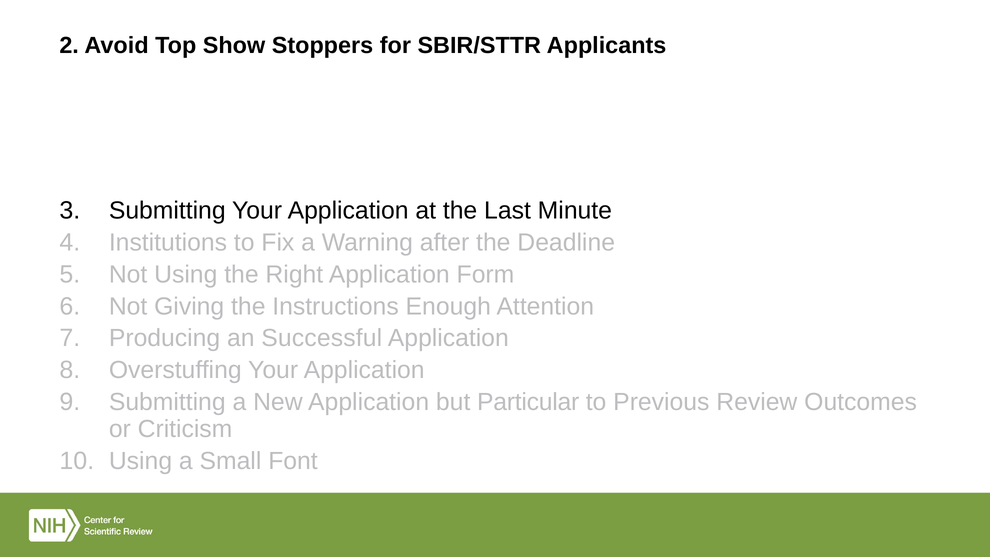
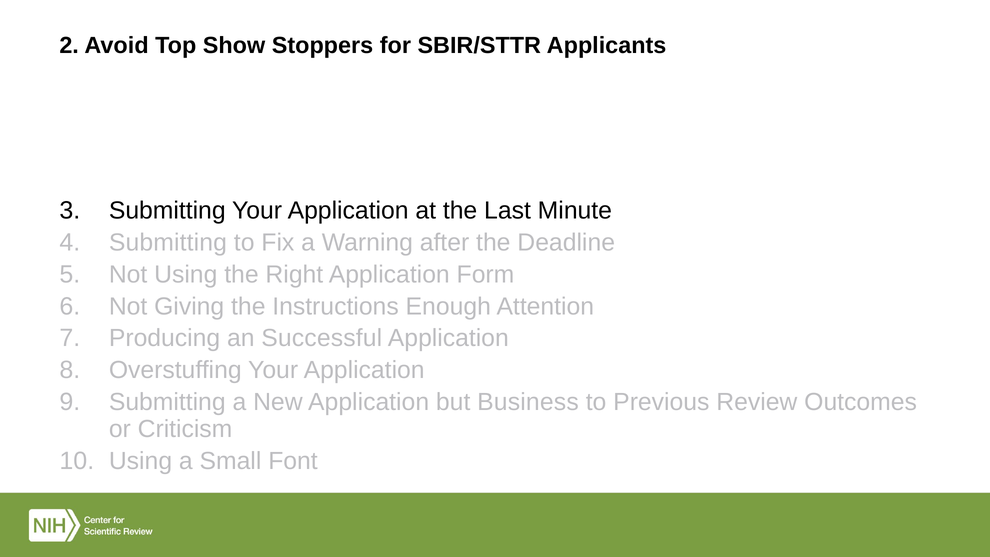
Institutions at (168, 242): Institutions -> Submitting
Particular: Particular -> Business
